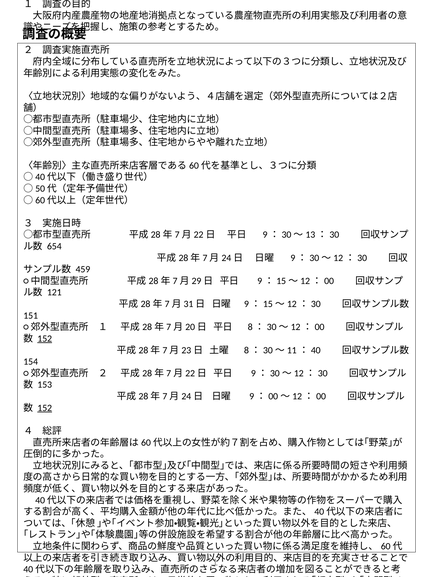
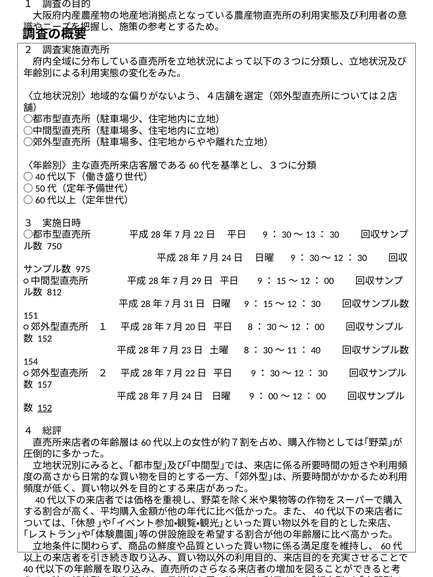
654: 654 -> 750
459: 459 -> 975
121: 121 -> 812
152 at (45, 339) underline: present -> none
153: 153 -> 157
